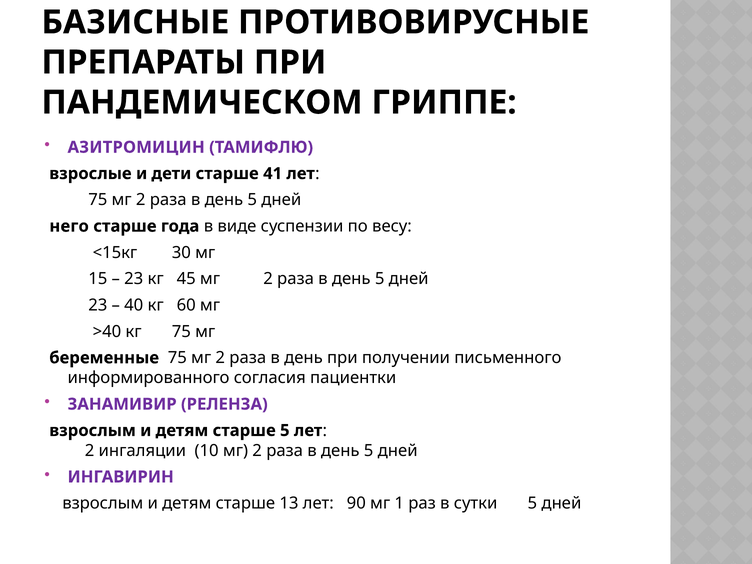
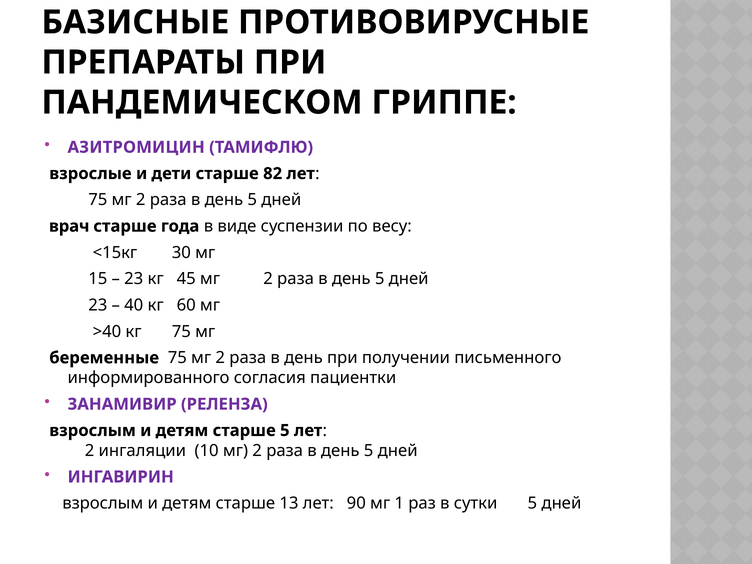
41: 41 -> 82
него: него -> врач
